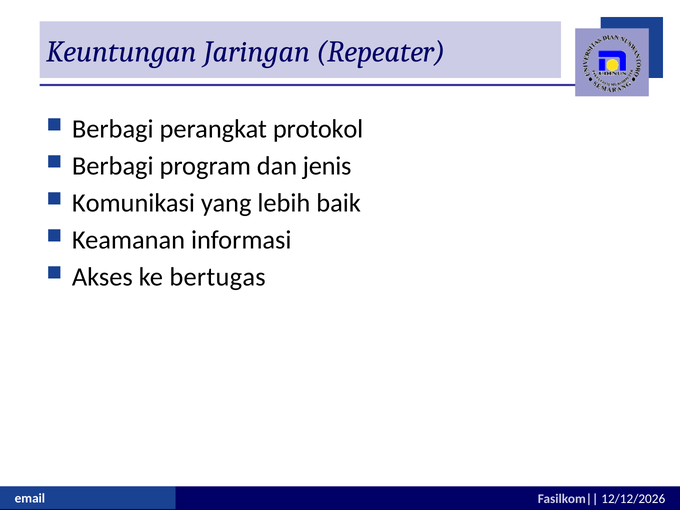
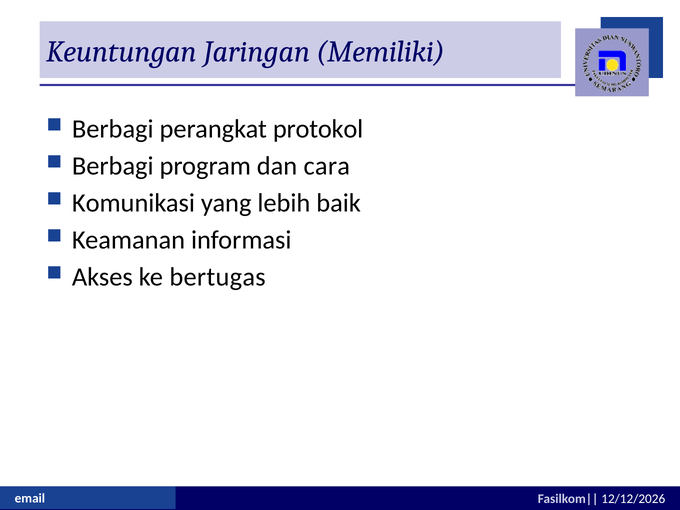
Repeater: Repeater -> Memiliki
jenis: jenis -> cara
